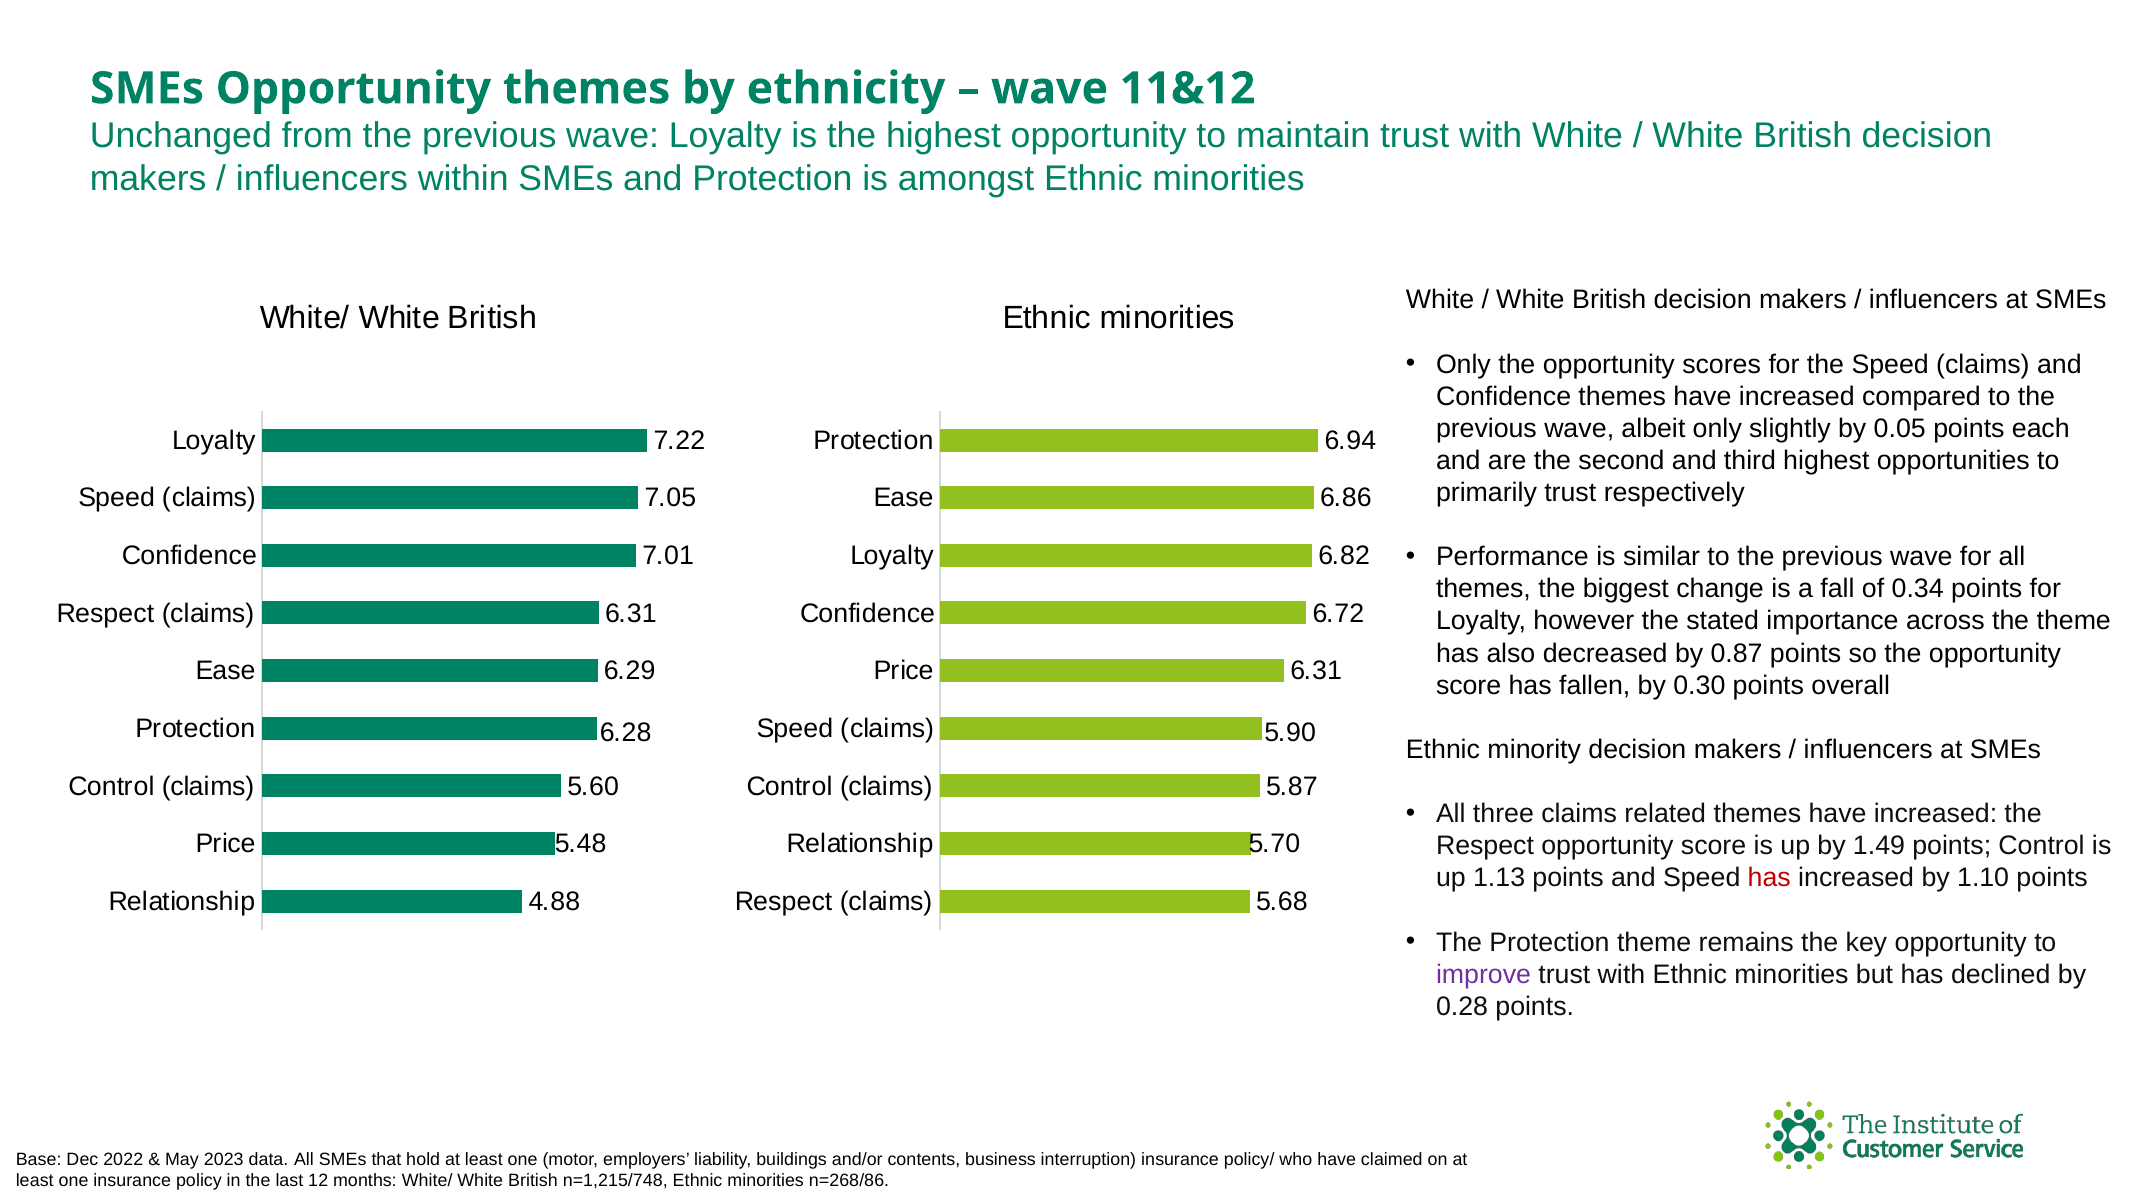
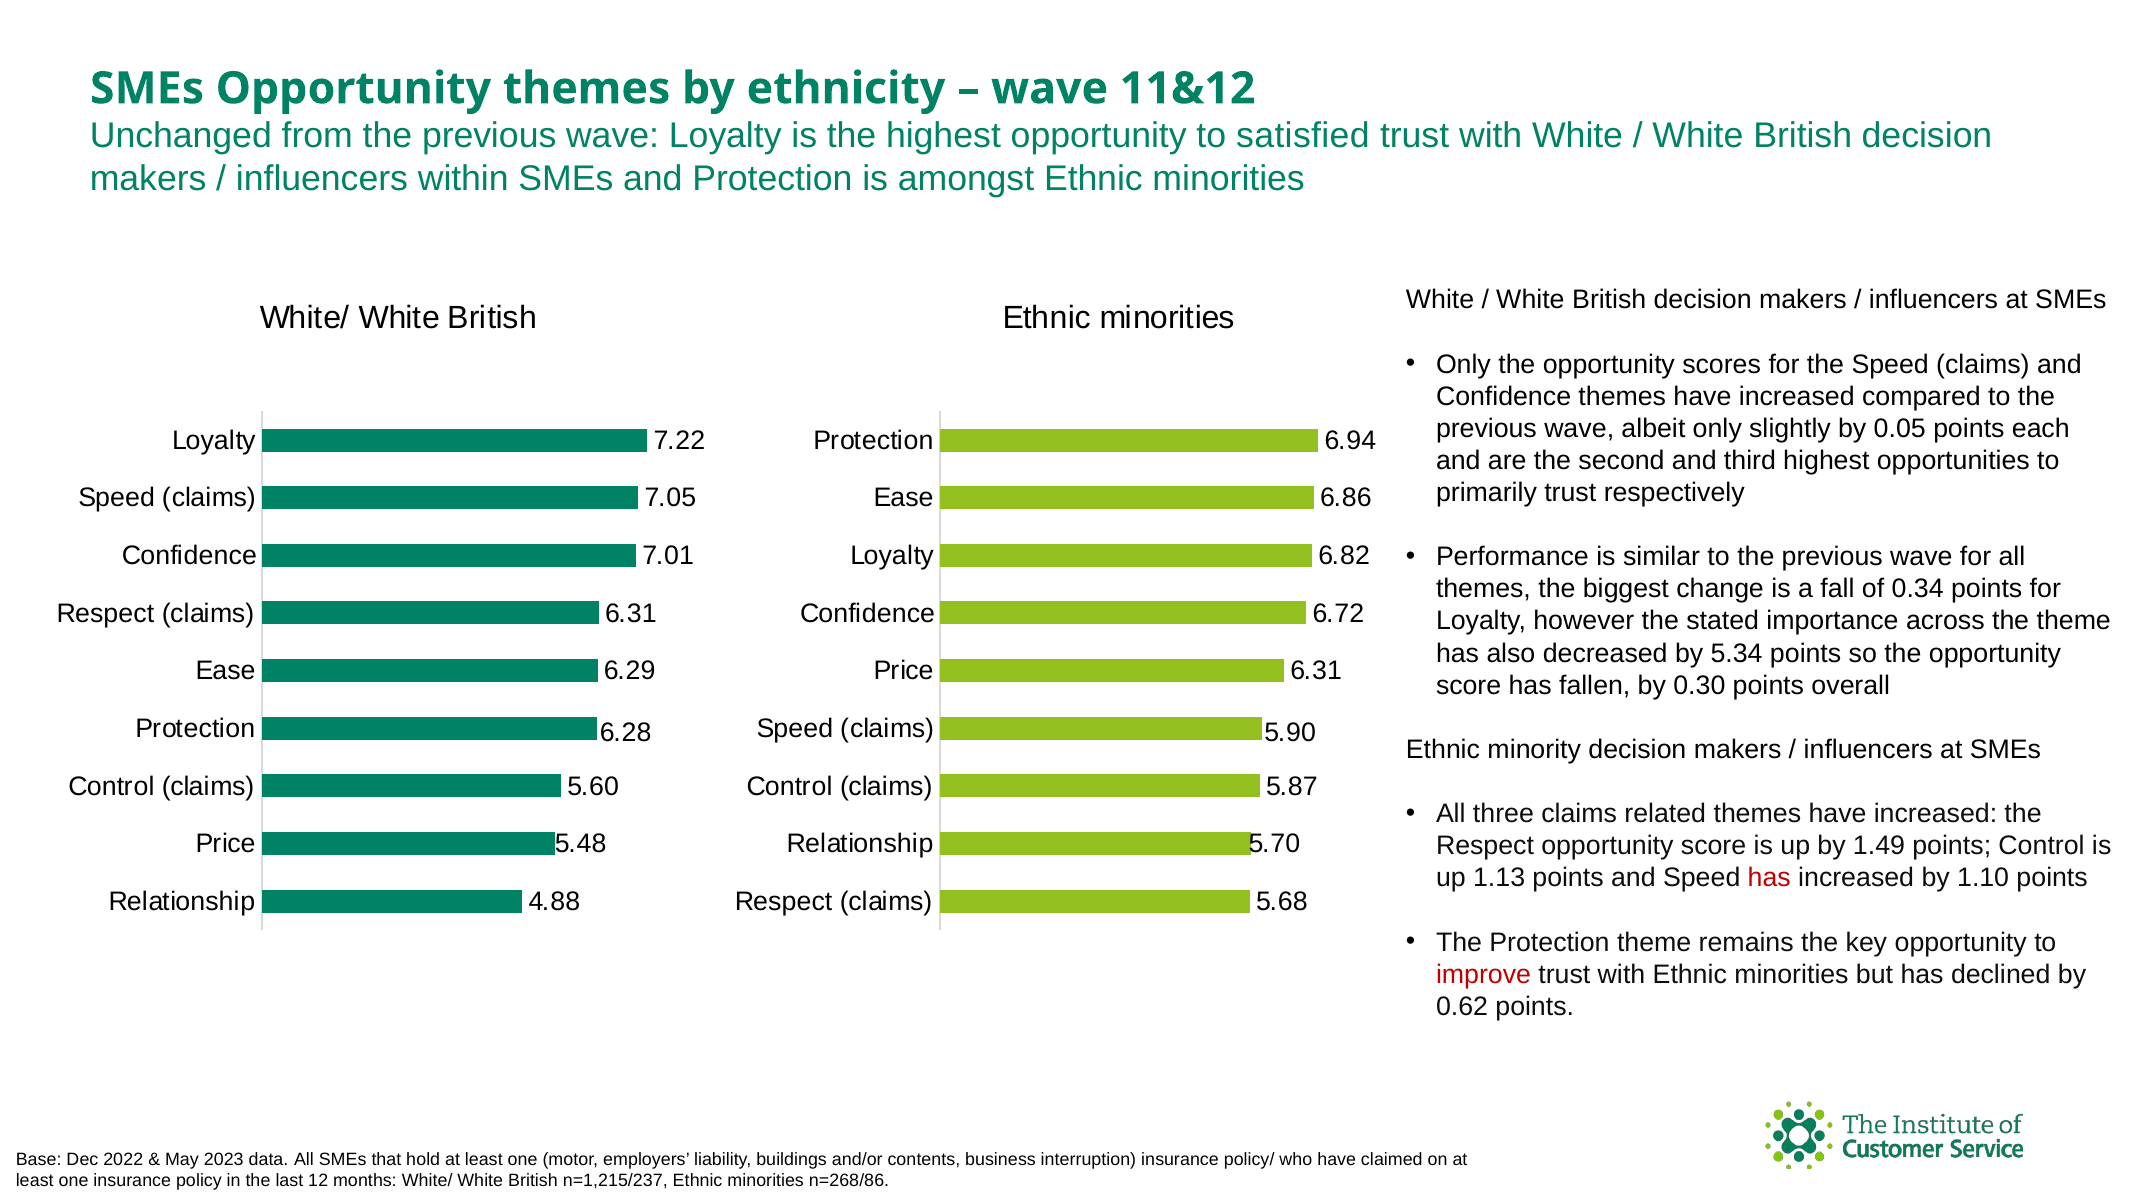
maintain: maintain -> satisfied
0.87: 0.87 -> 5.34
improve colour: purple -> red
0.28: 0.28 -> 0.62
n=1,215/748: n=1,215/748 -> n=1,215/237
